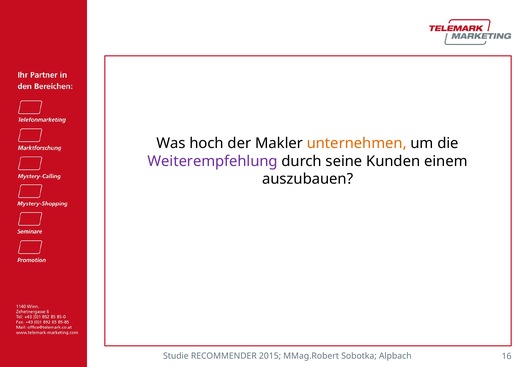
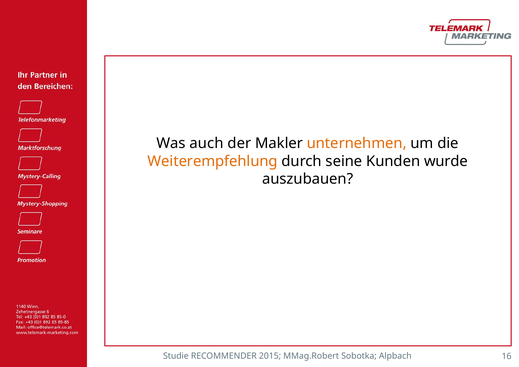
hoch: hoch -> auch
Weiterempfehlung colour: purple -> orange
einem: einem -> wurde
